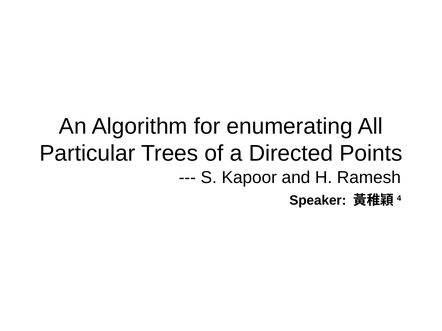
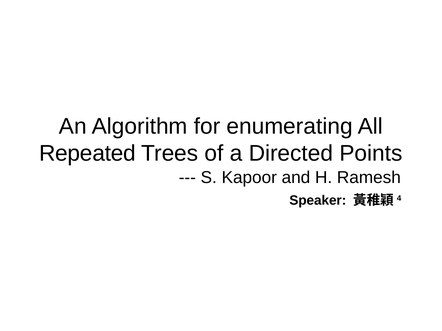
Particular: Particular -> Repeated
